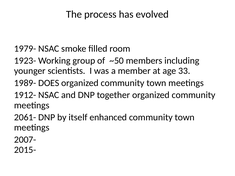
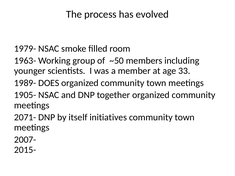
1923-: 1923- -> 1963-
1912-: 1912- -> 1905-
2061-: 2061- -> 2071-
enhanced: enhanced -> initiatives
